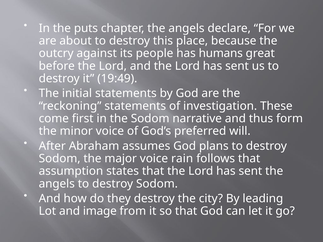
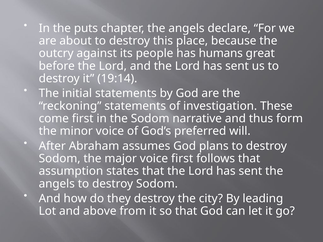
19:49: 19:49 -> 19:14
voice rain: rain -> first
image: image -> above
